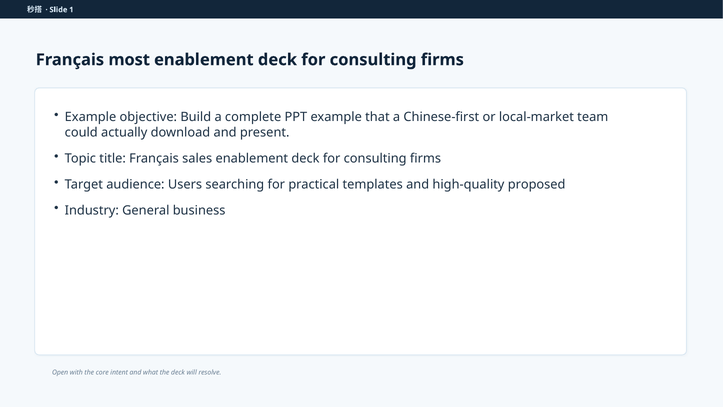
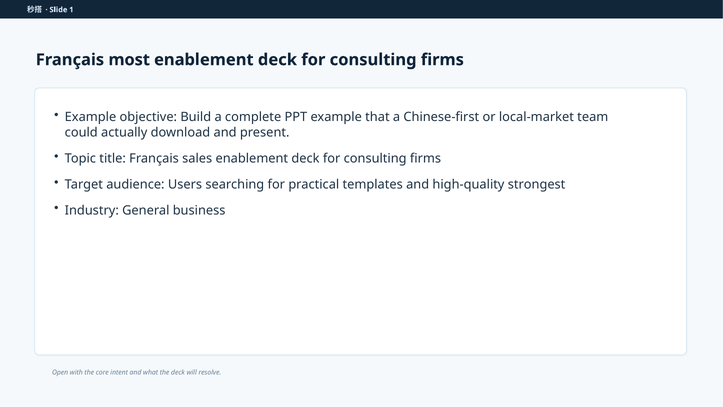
proposed: proposed -> strongest
